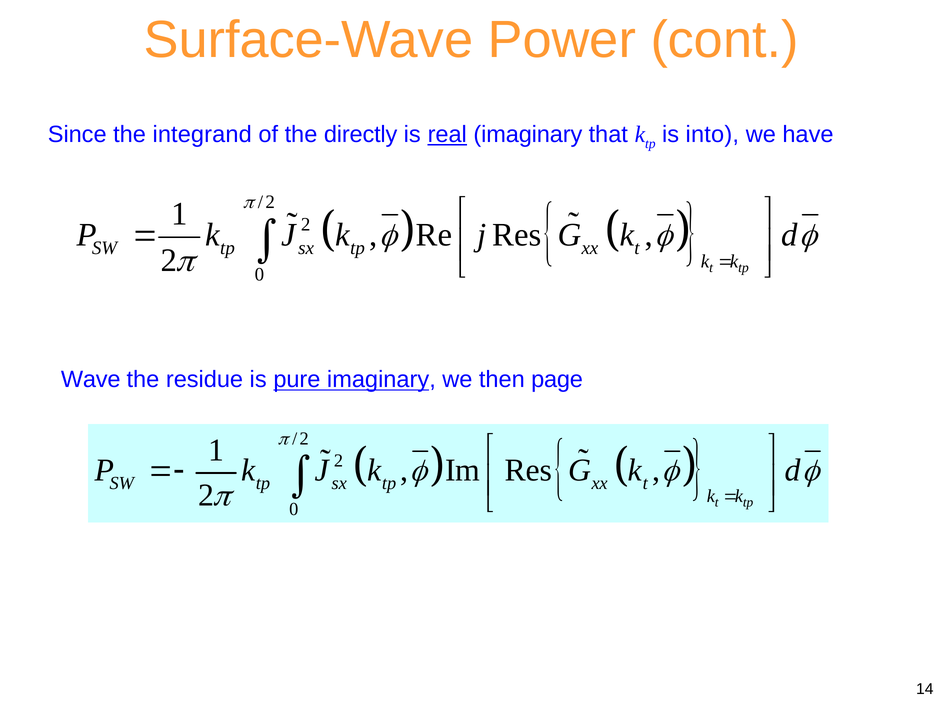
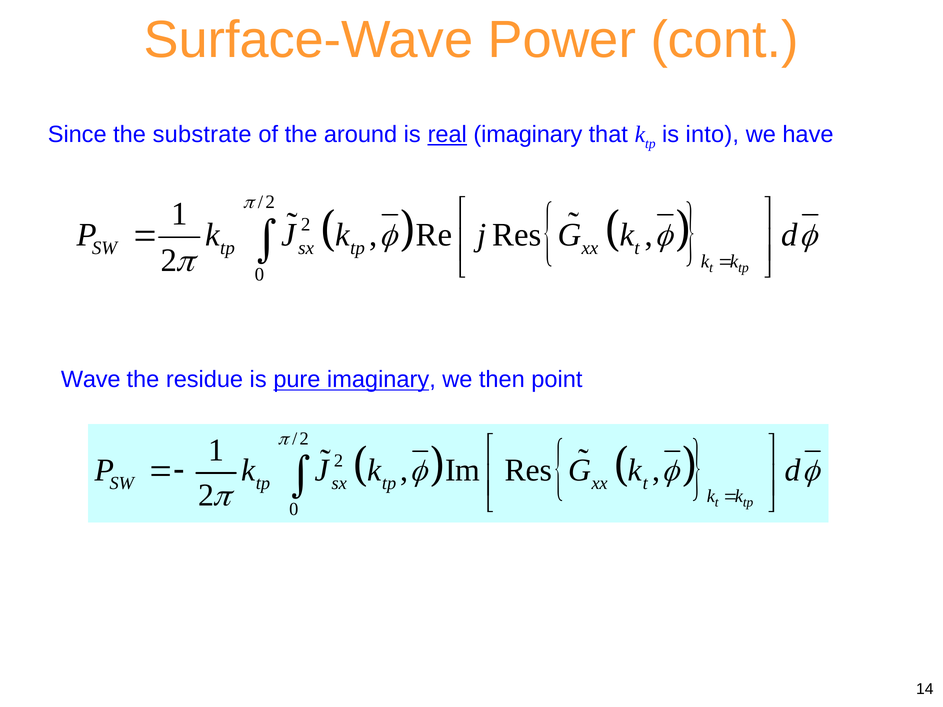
integrand: integrand -> substrate
directly: directly -> around
page: page -> point
